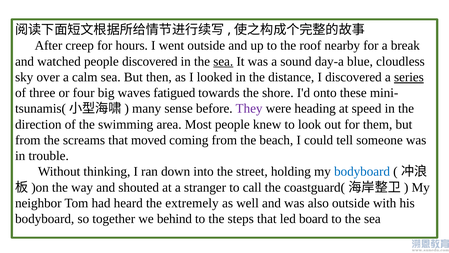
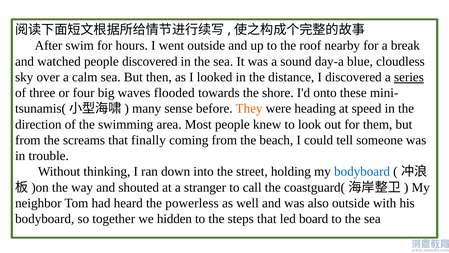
creep: creep -> swim
sea at (223, 61) underline: present -> none
fatigued: fatigued -> flooded
They colour: purple -> orange
moved: moved -> finally
extremely: extremely -> powerless
behind: behind -> hidden
